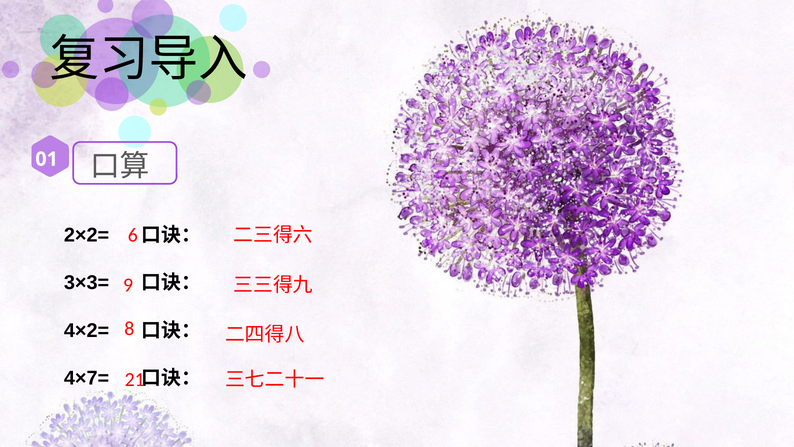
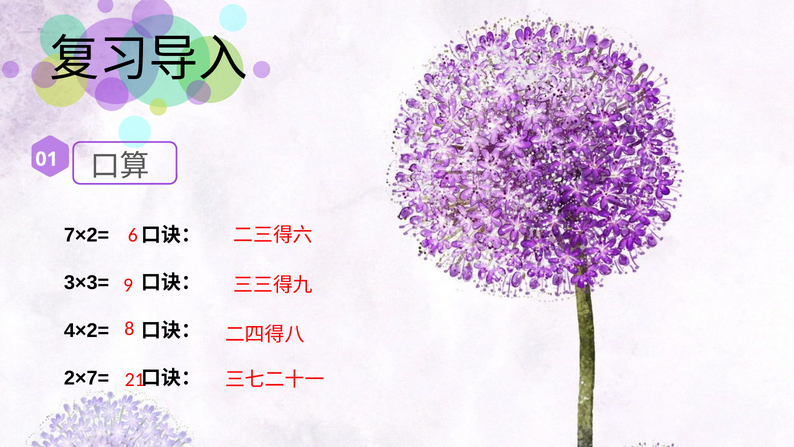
2×2=: 2×2= -> 7×2=
4×7=: 4×7= -> 2×7=
